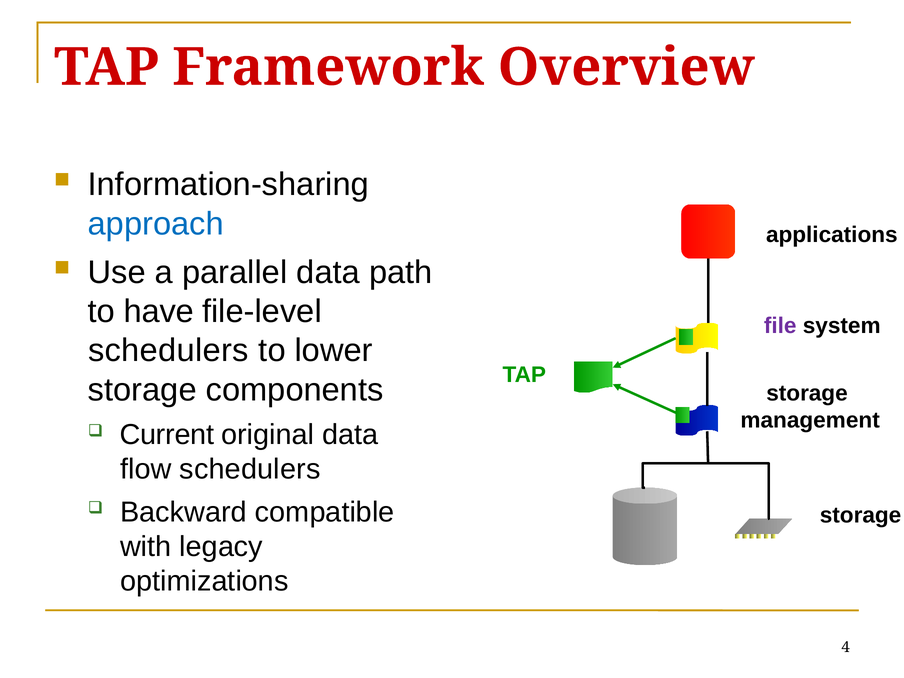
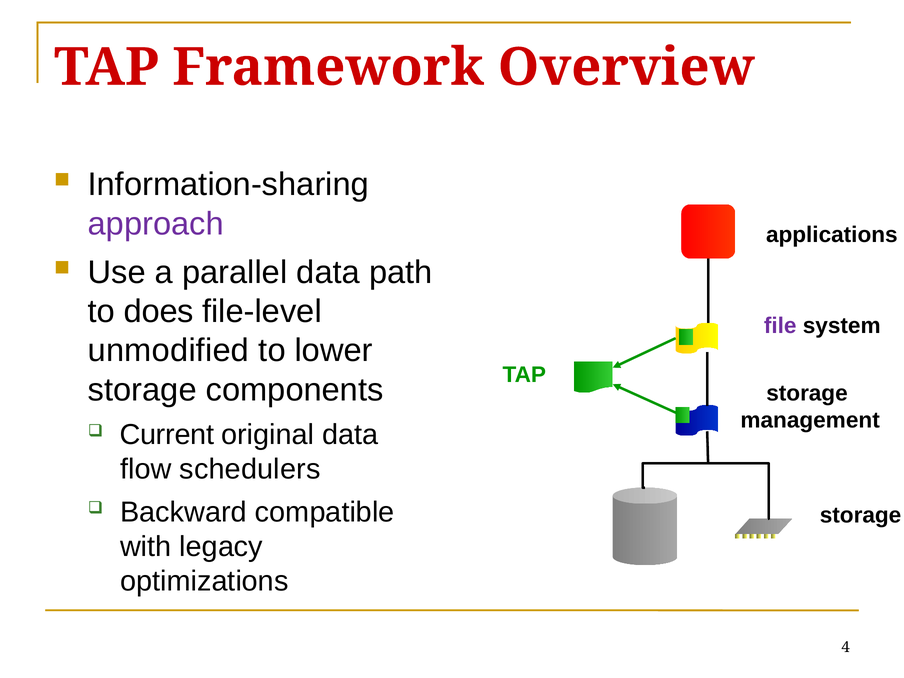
approach colour: blue -> purple
have: have -> does
schedulers at (168, 351): schedulers -> unmodified
